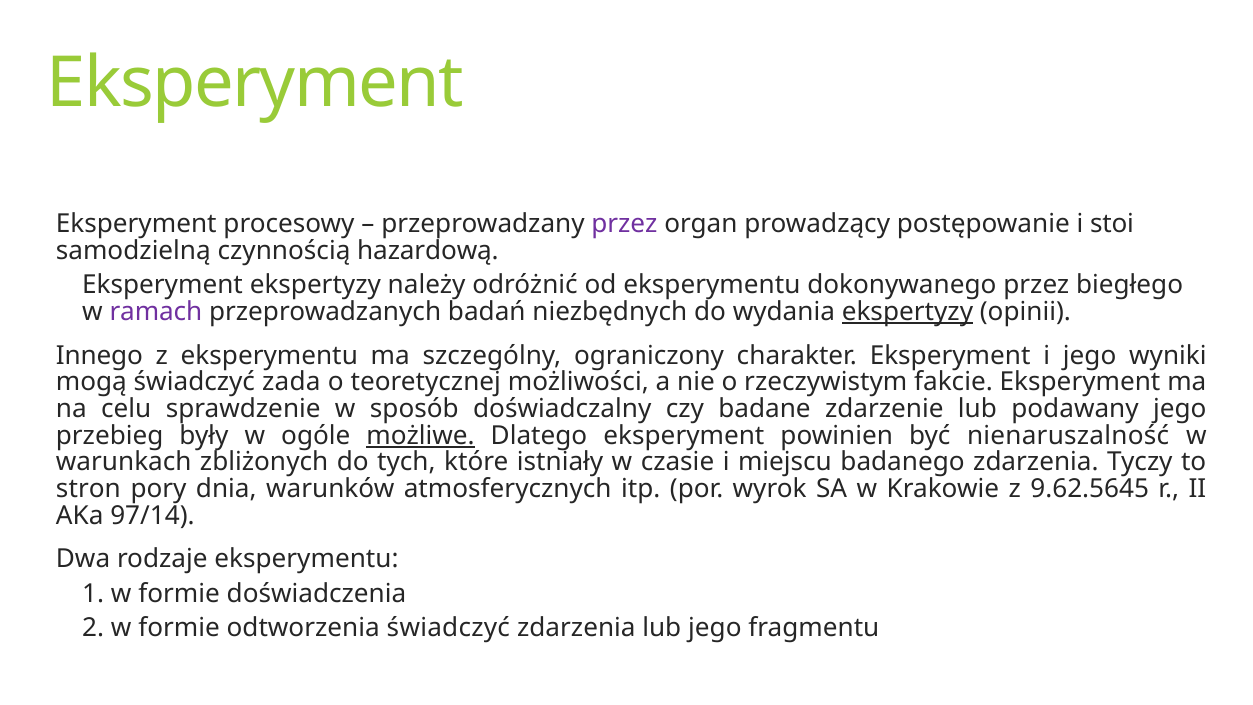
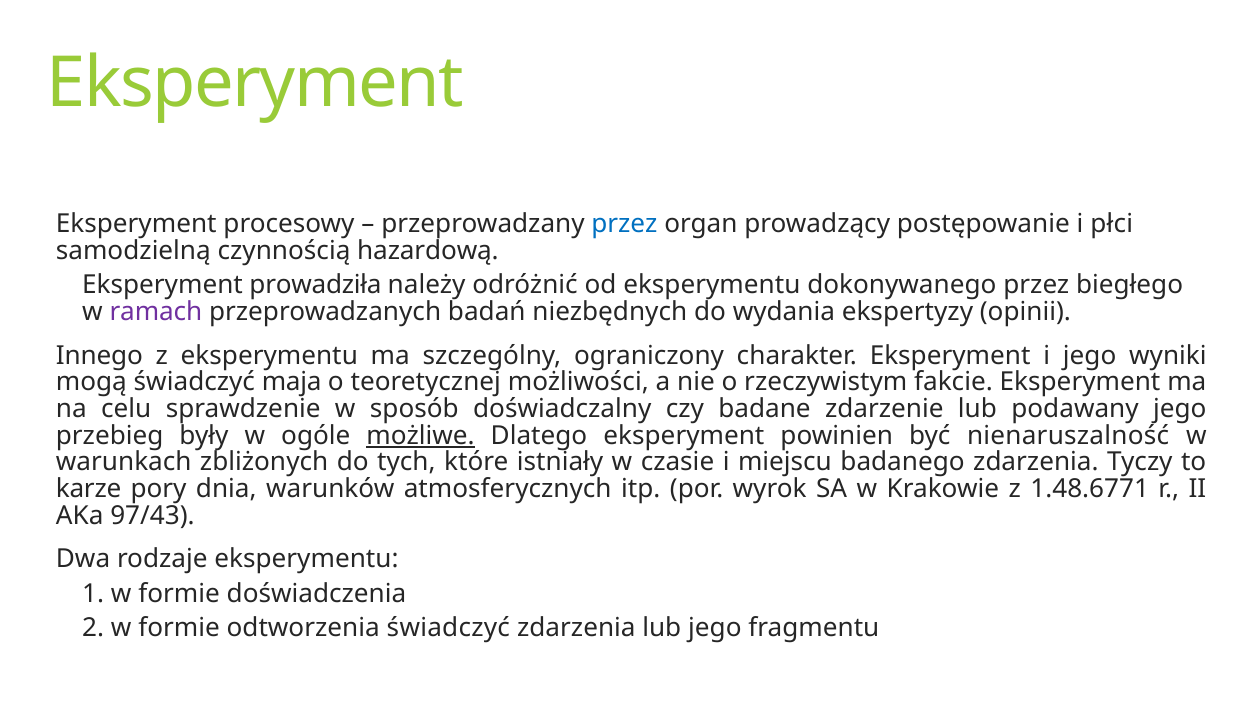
przez at (624, 224) colour: purple -> blue
stoi: stoi -> płci
Eksperyment ekspertyzy: ekspertyzy -> prowadziła
ekspertyzy at (907, 312) underline: present -> none
zada: zada -> maja
stron: stron -> karze
9.62.5645: 9.62.5645 -> 1.48.6771
97/14: 97/14 -> 97/43
